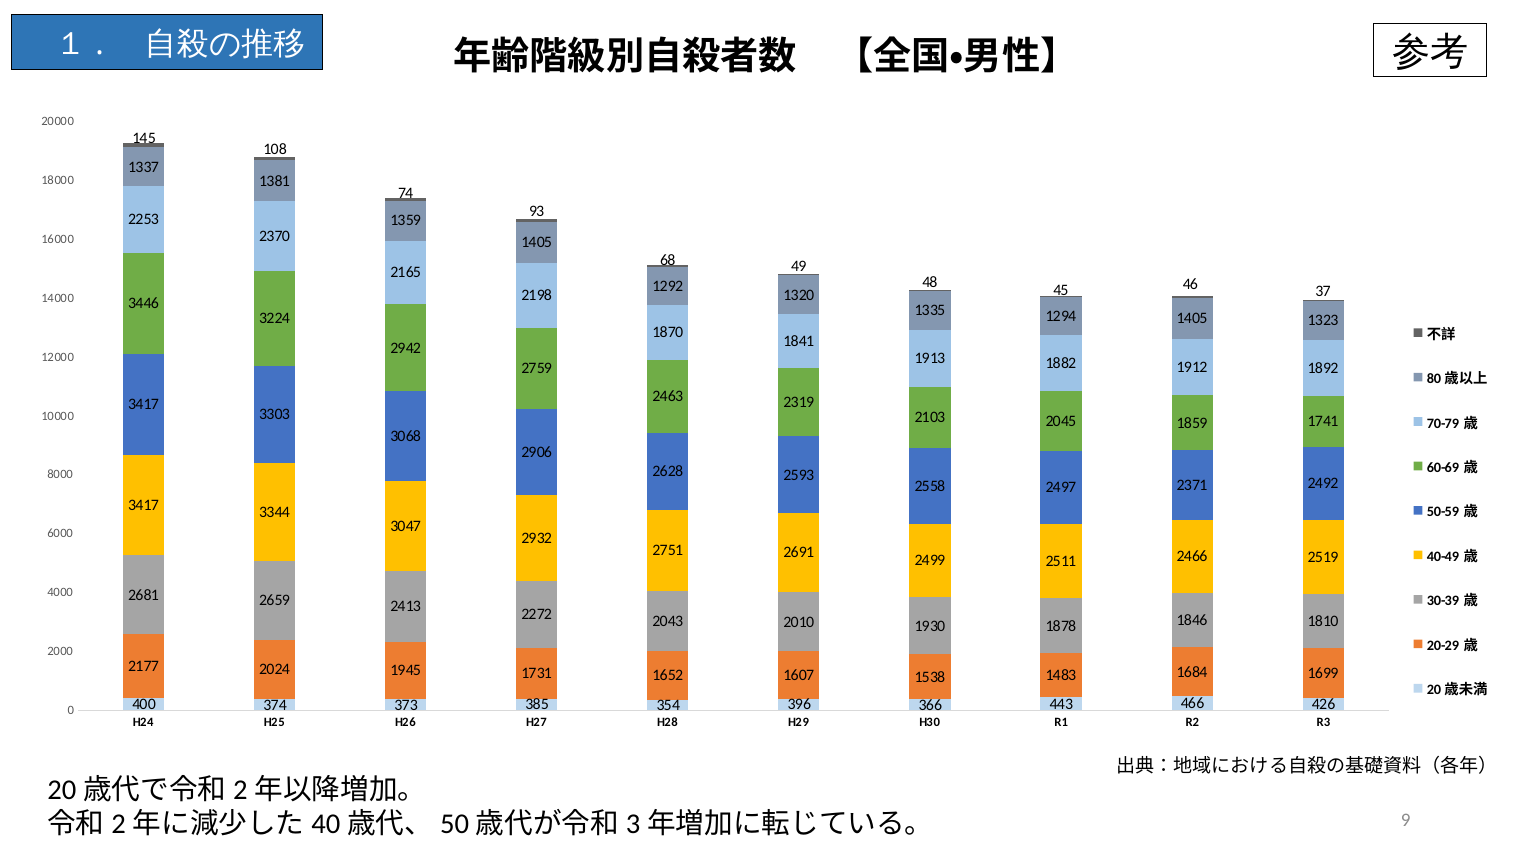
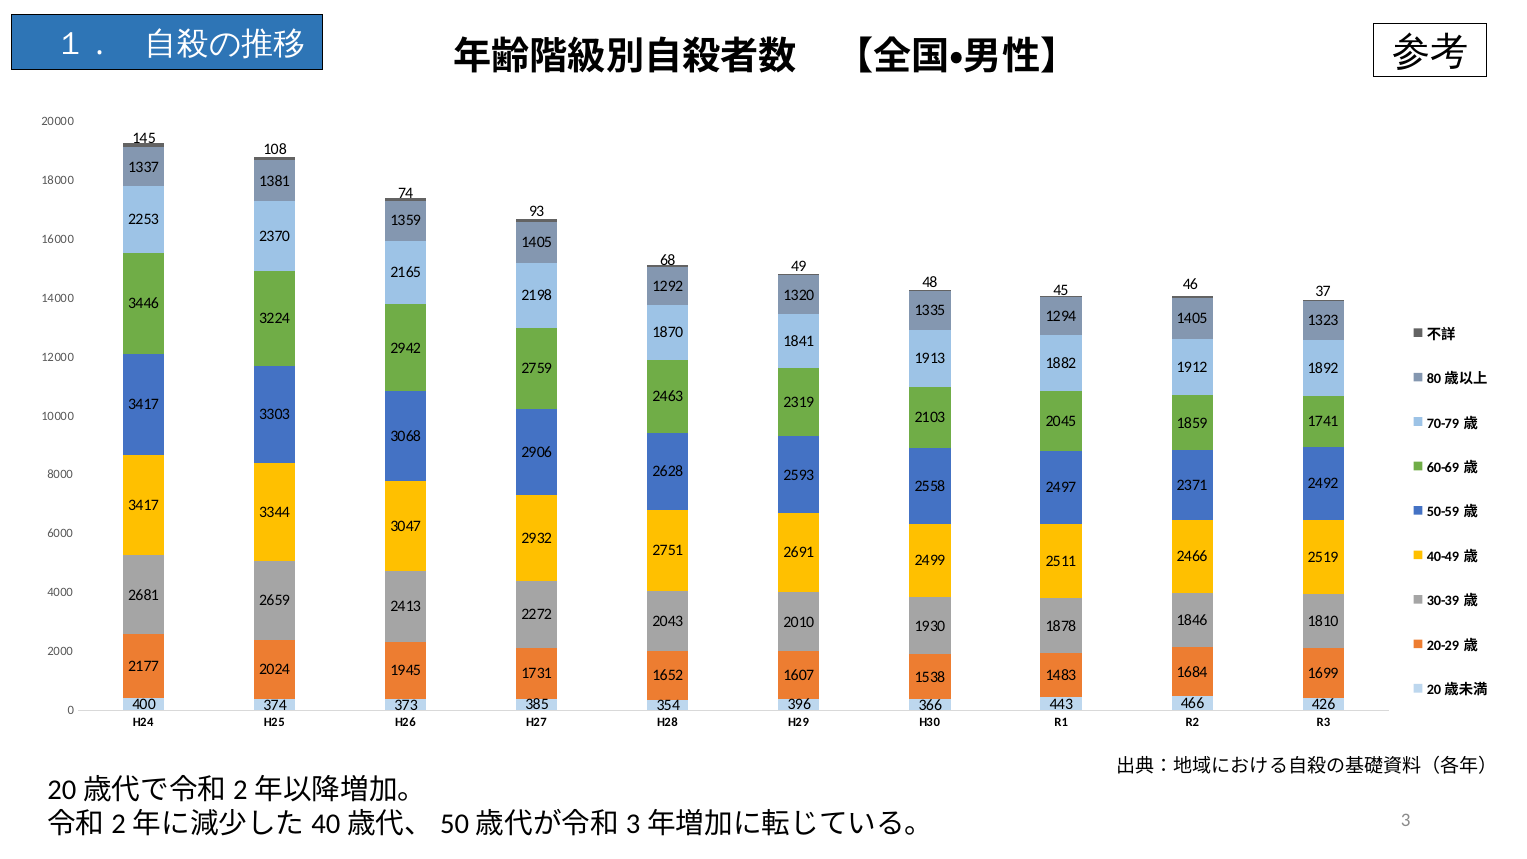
9: 9 -> 3
